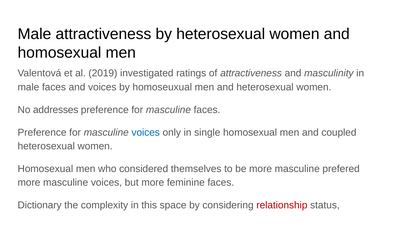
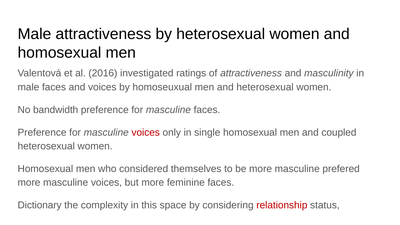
2019: 2019 -> 2016
addresses: addresses -> bandwidth
voices at (146, 132) colour: blue -> red
